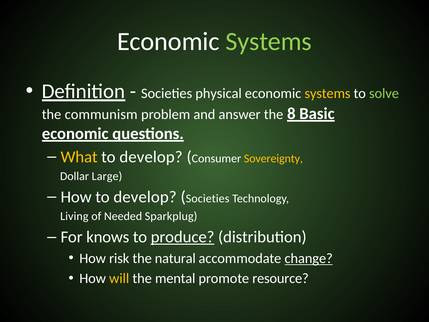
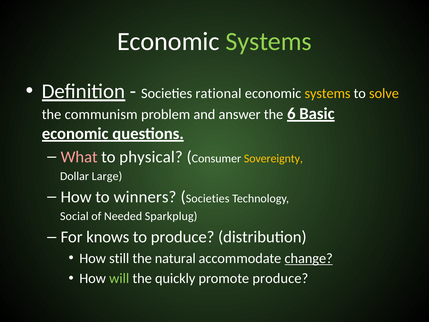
physical: physical -> rational
solve colour: light green -> yellow
8: 8 -> 6
What colour: yellow -> pink
develop at (151, 157): develop -> physical
How to develop: develop -> winners
Living: Living -> Social
produce at (183, 237) underline: present -> none
risk: risk -> still
will colour: yellow -> light green
mental: mental -> quickly
promote resource: resource -> produce
